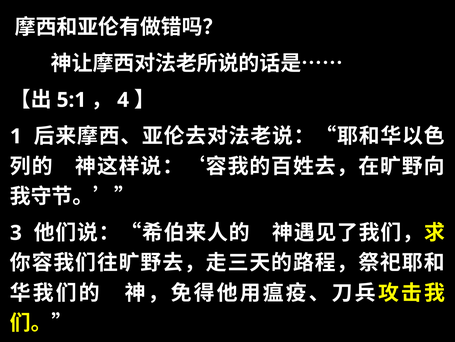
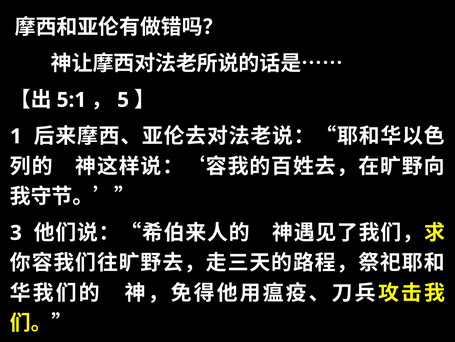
4: 4 -> 5
